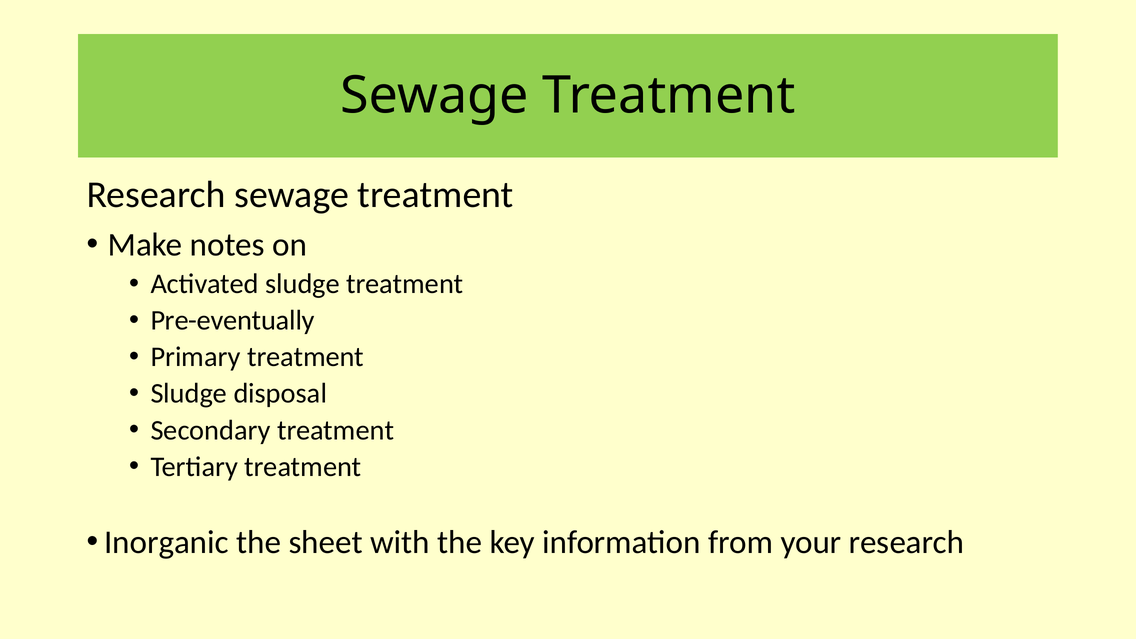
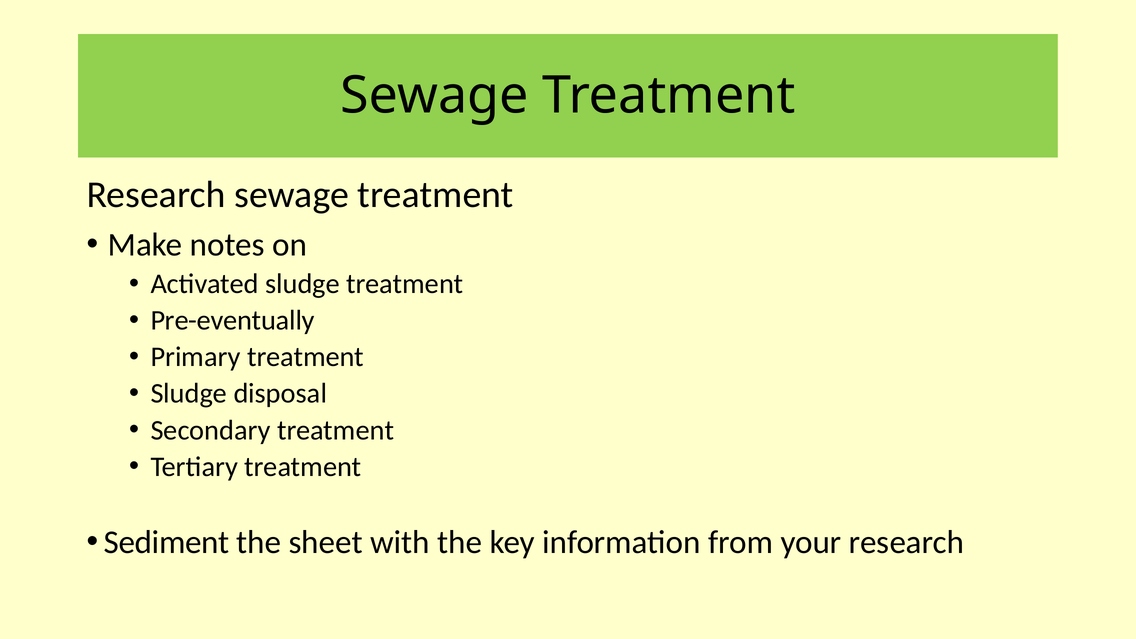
Inorganic: Inorganic -> Sediment
